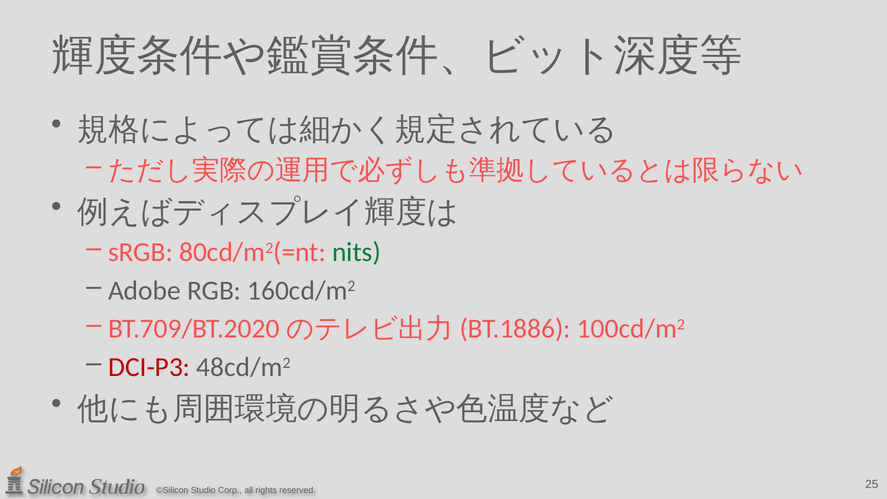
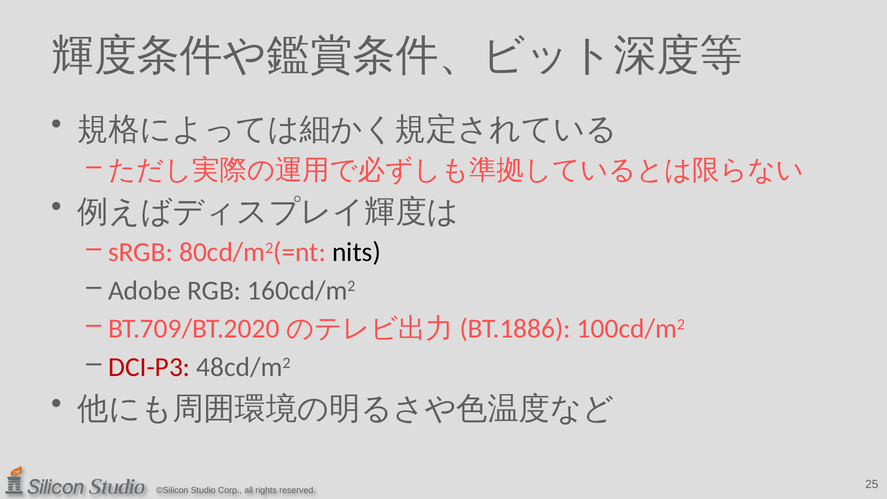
nits colour: green -> black
